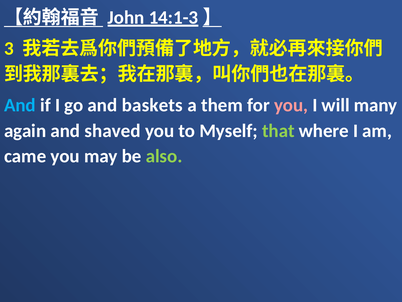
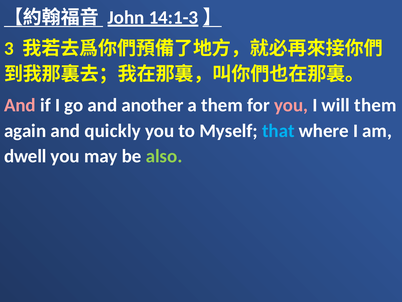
And at (20, 105) colour: light blue -> pink
baskets: baskets -> another
will many: many -> them
shaved: shaved -> quickly
that colour: light green -> light blue
came: came -> dwell
